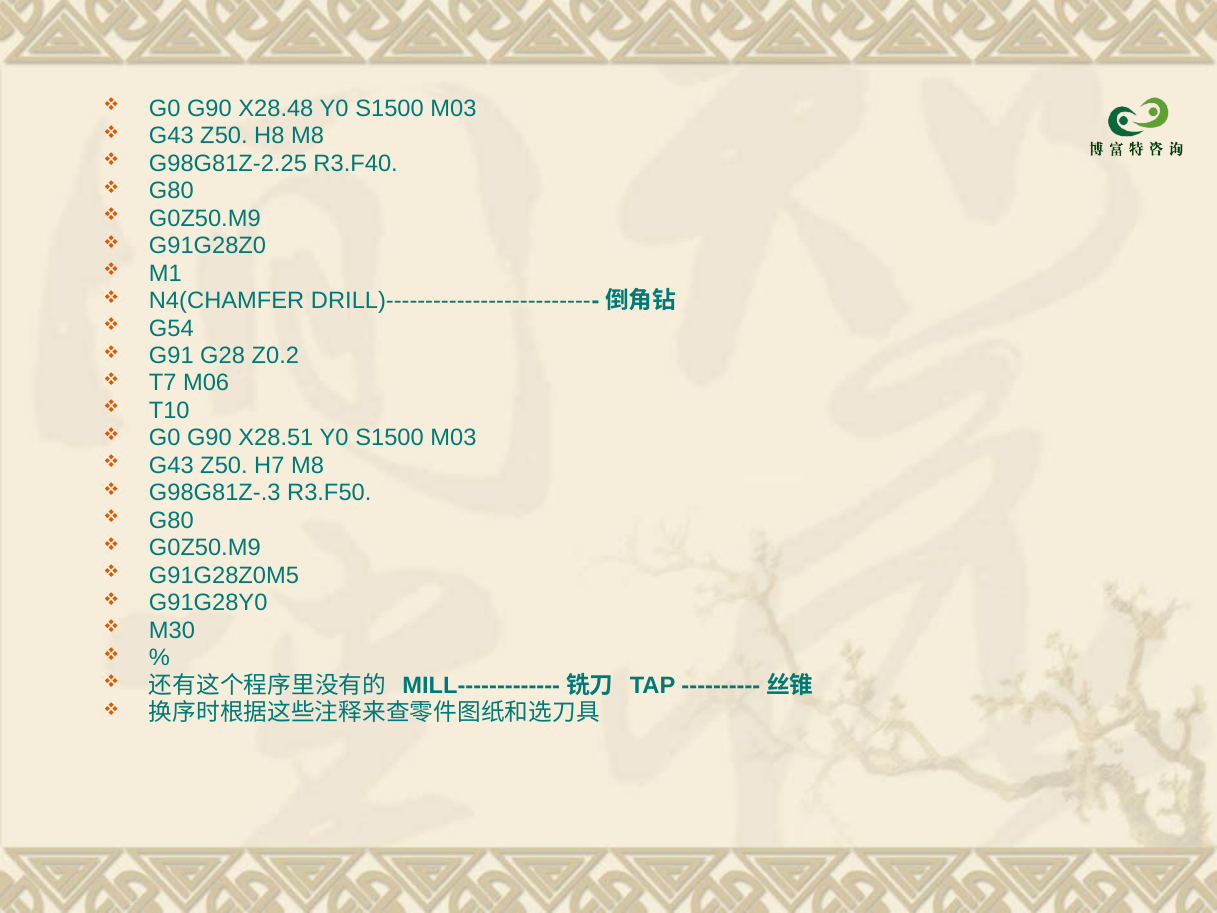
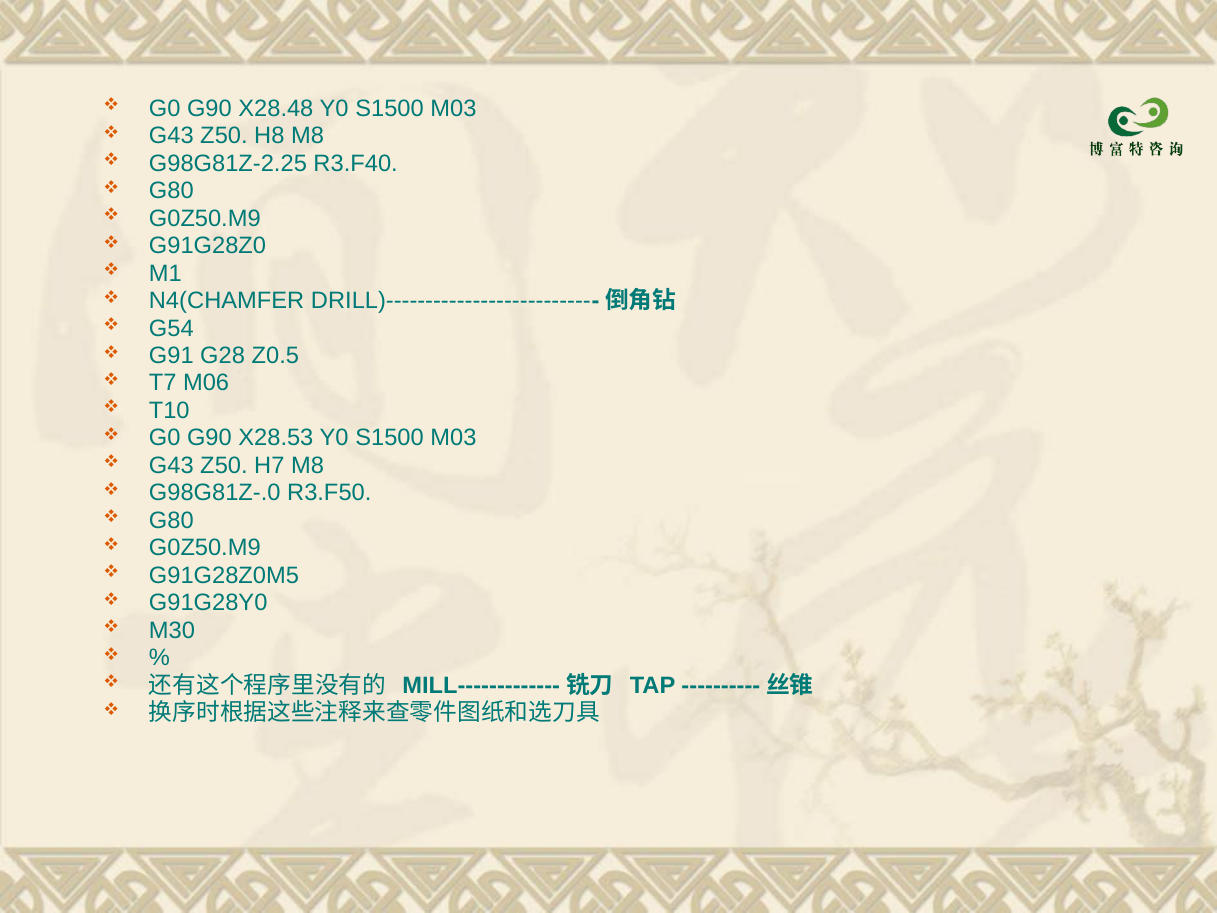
Z0.2: Z0.2 -> Z0.5
X28.51: X28.51 -> X28.53
G98G81Z-.3: G98G81Z-.3 -> G98G81Z-.0
